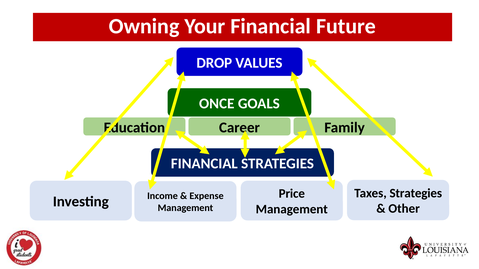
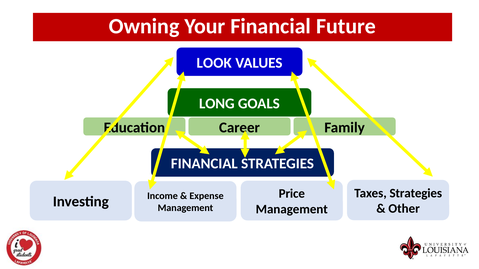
DROP: DROP -> LOOK
ONCE: ONCE -> LONG
